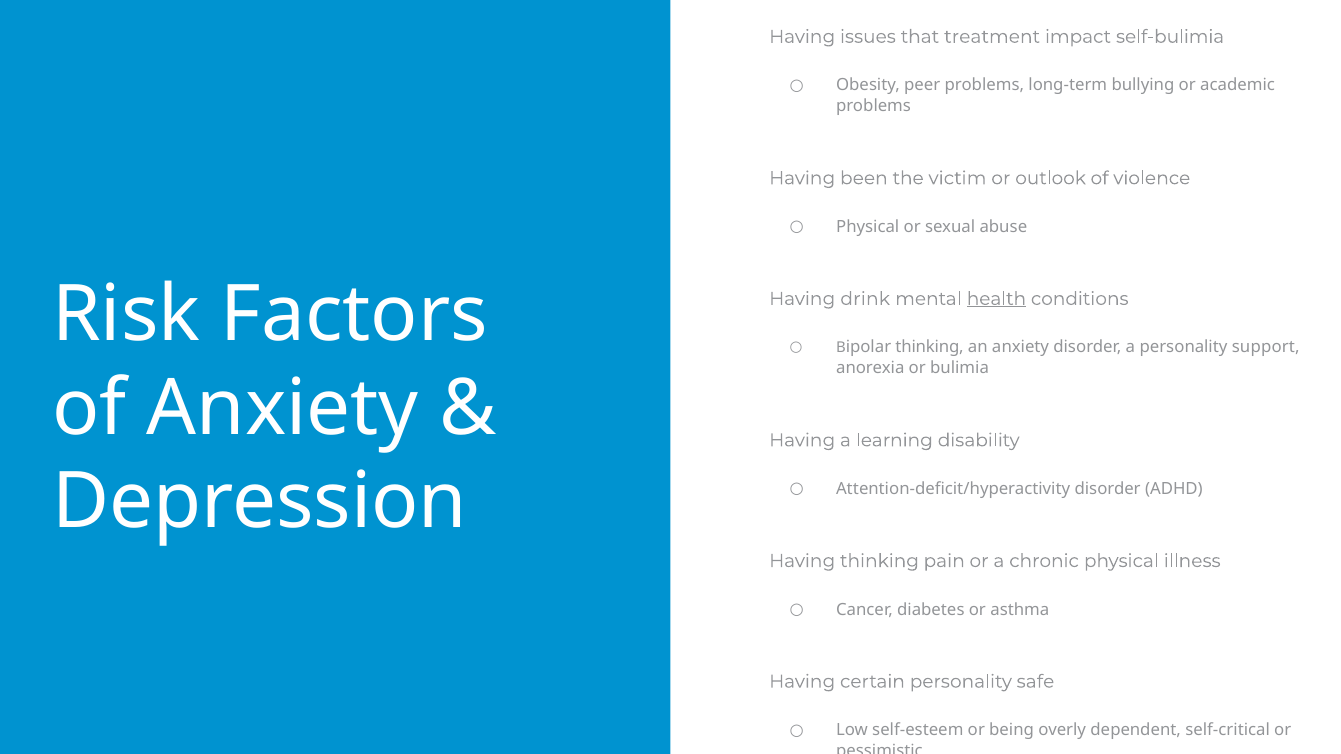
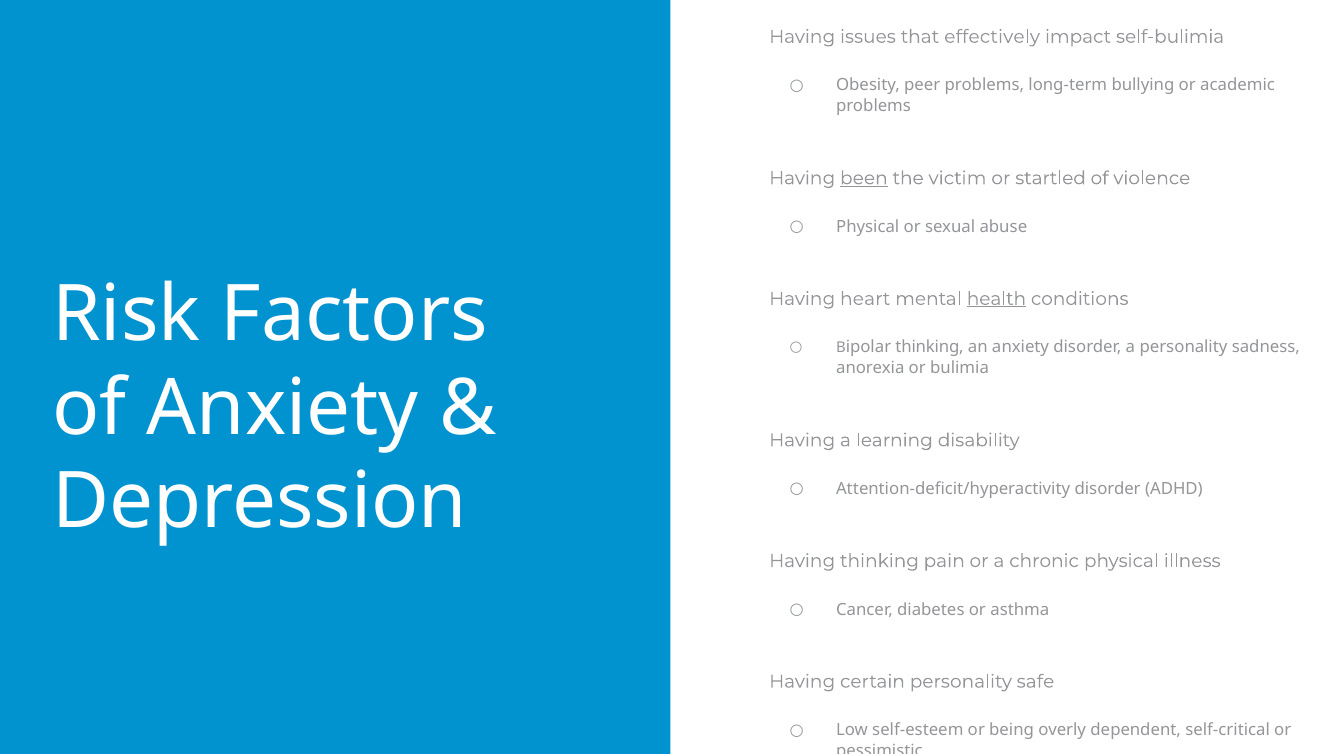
treatment: treatment -> effectively
been underline: none -> present
outlook: outlook -> startled
drink: drink -> heart
support: support -> sadness
